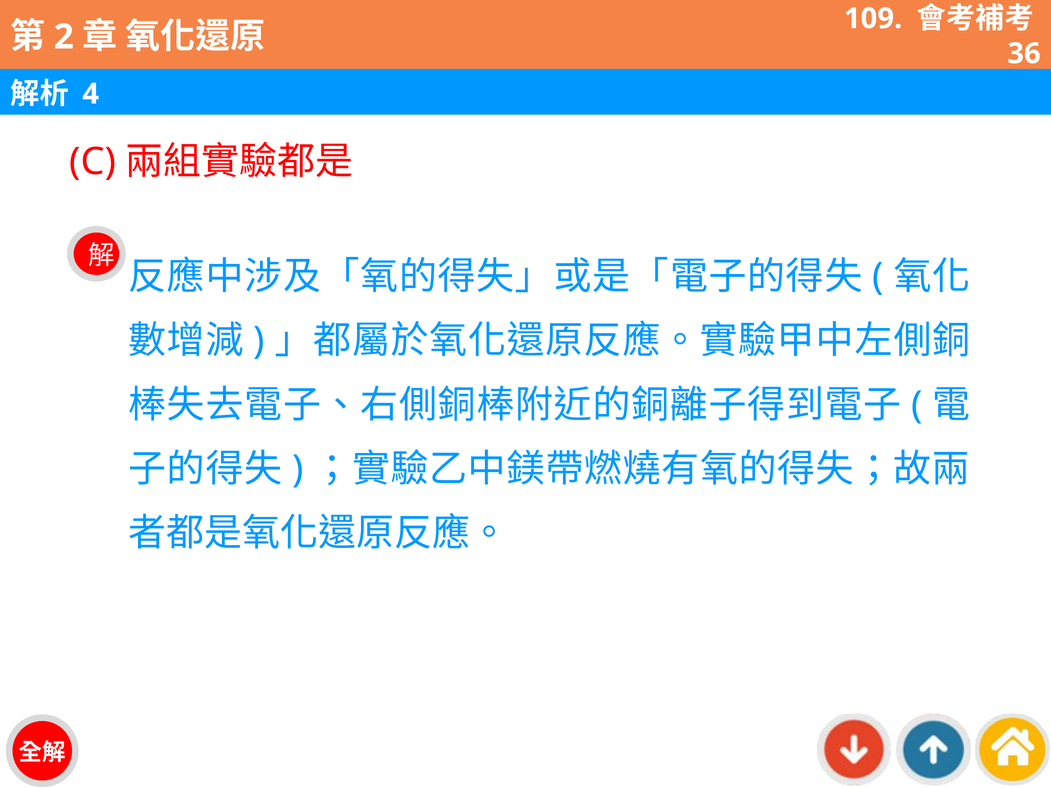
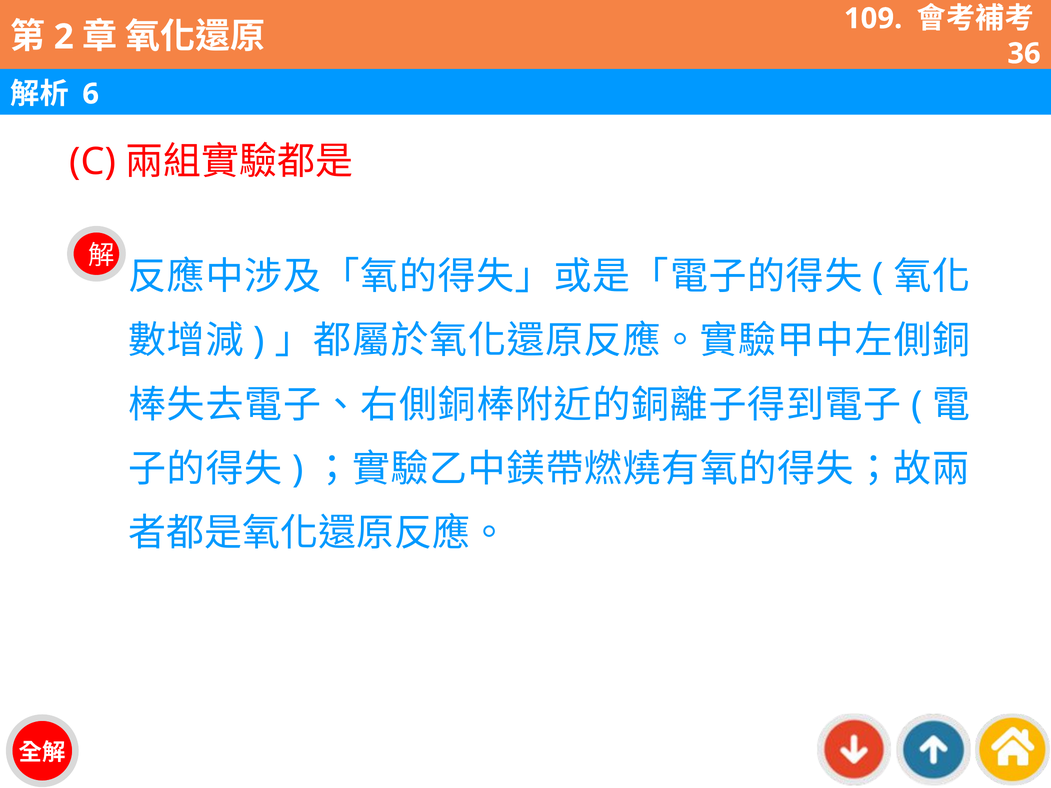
4: 4 -> 6
